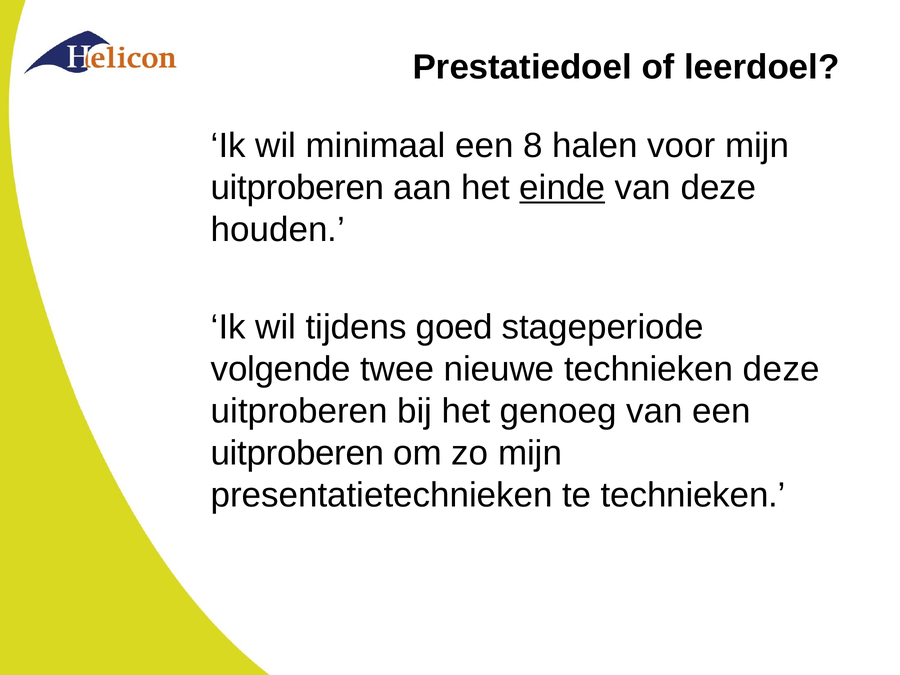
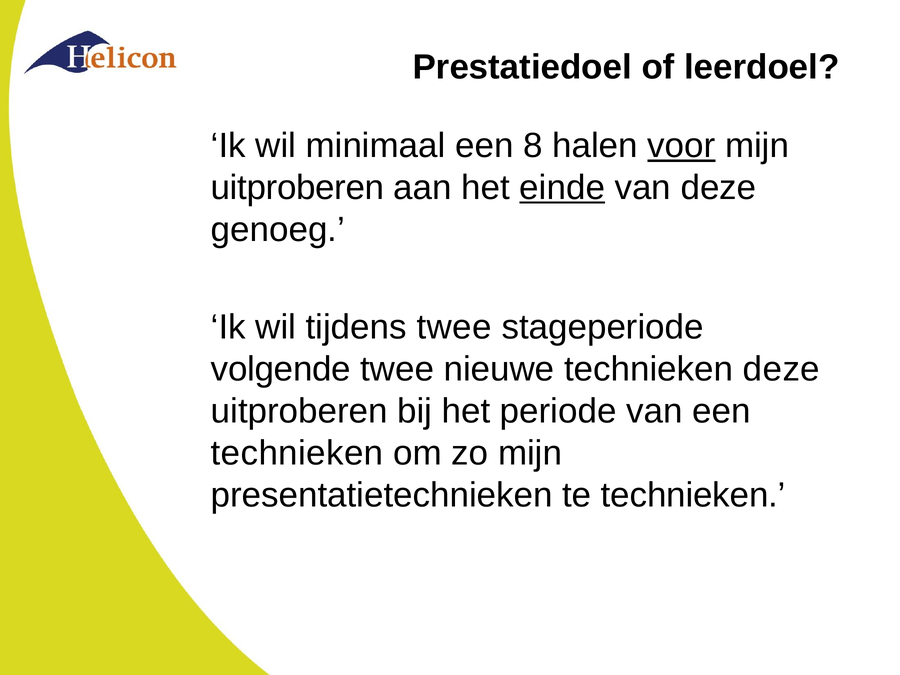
voor underline: none -> present
houden: houden -> genoeg
tijdens goed: goed -> twee
genoeg: genoeg -> periode
uitproberen at (297, 453): uitproberen -> technieken
